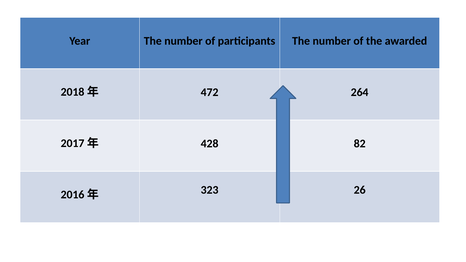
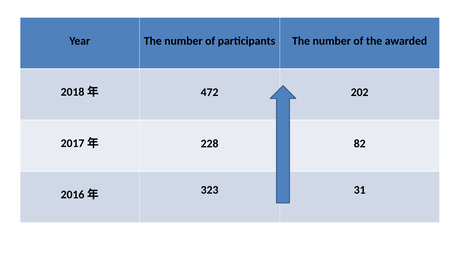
264: 264 -> 202
428: 428 -> 228
26: 26 -> 31
